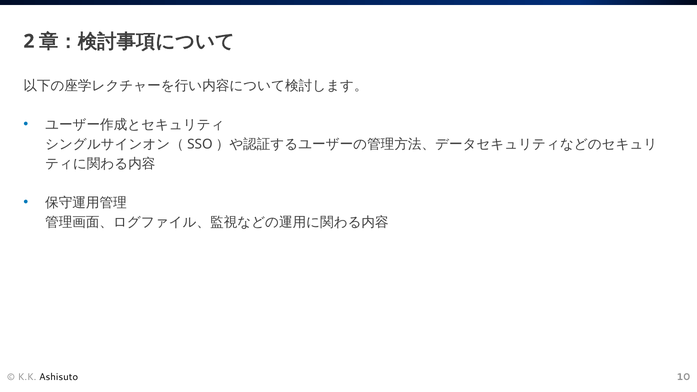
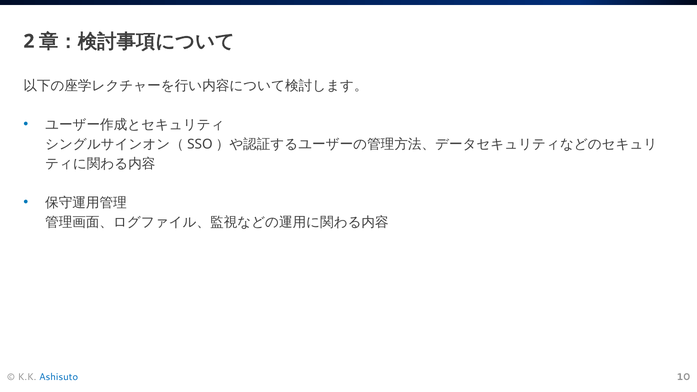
Ashisuto colour: black -> blue
